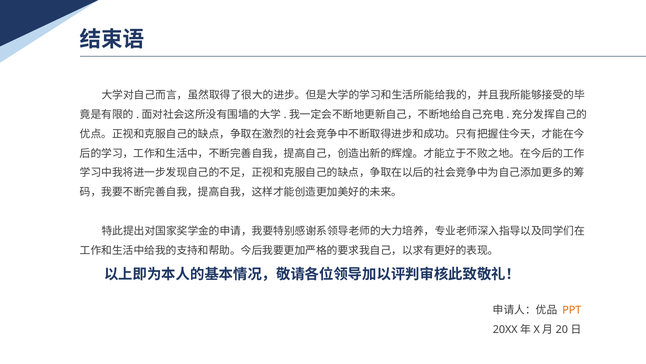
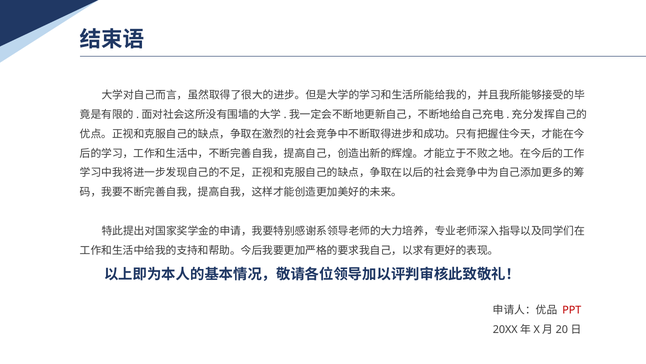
PPT colour: orange -> red
